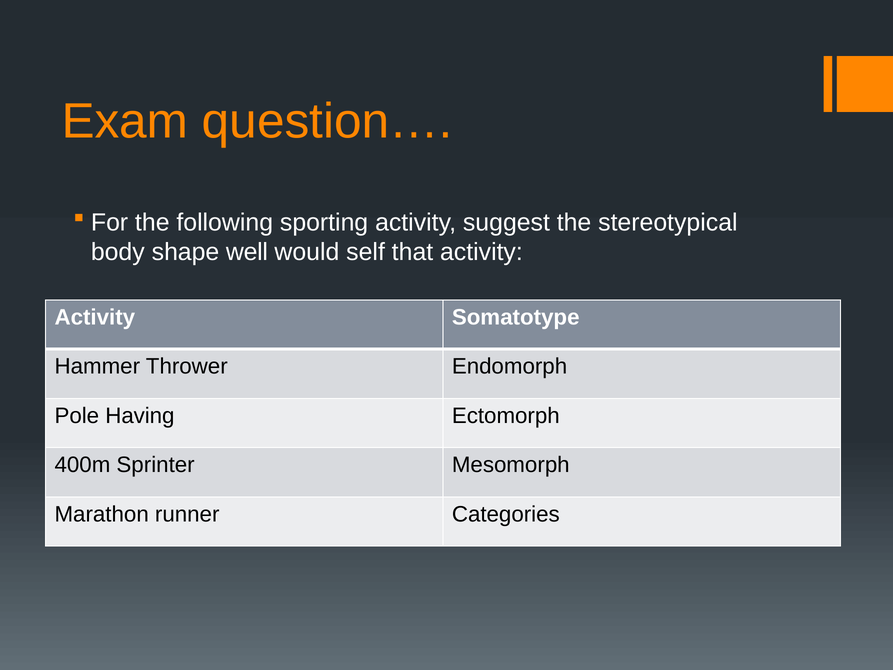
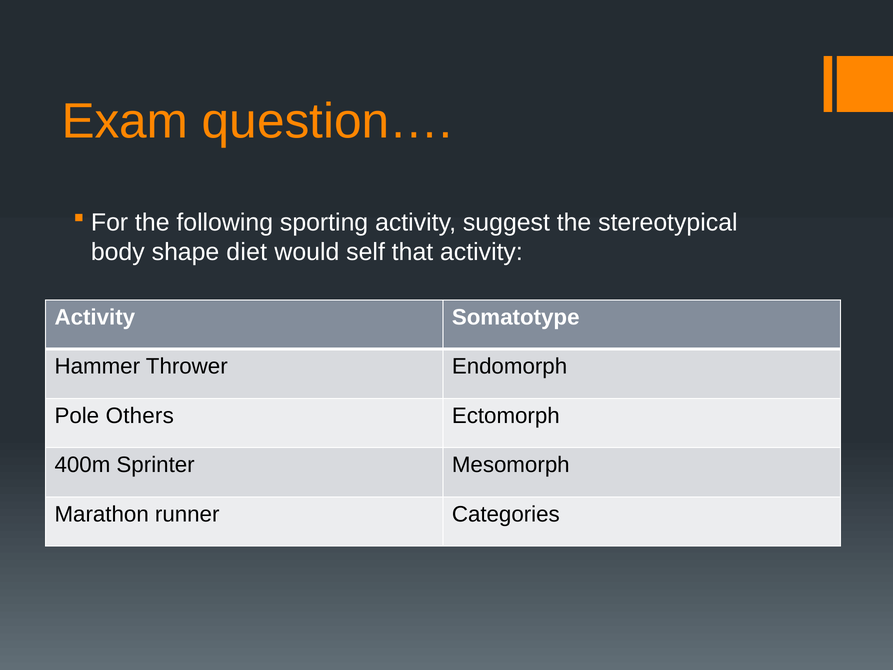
well: well -> diet
Having: Having -> Others
